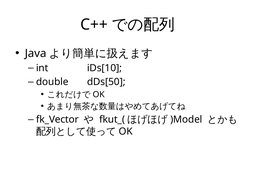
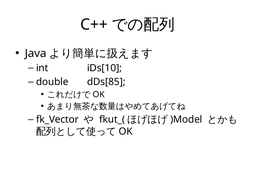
dDs[50: dDs[50 -> dDs[85
